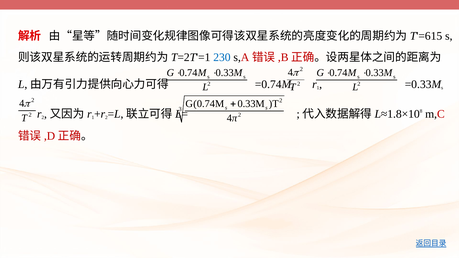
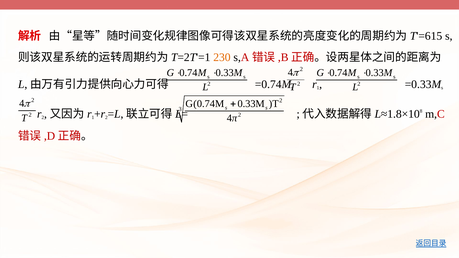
230 colour: blue -> orange
